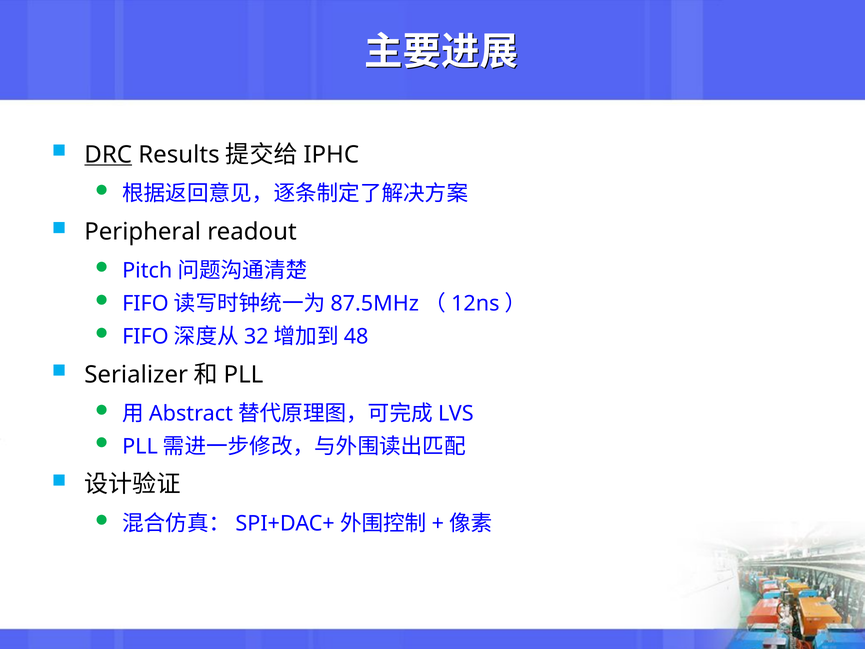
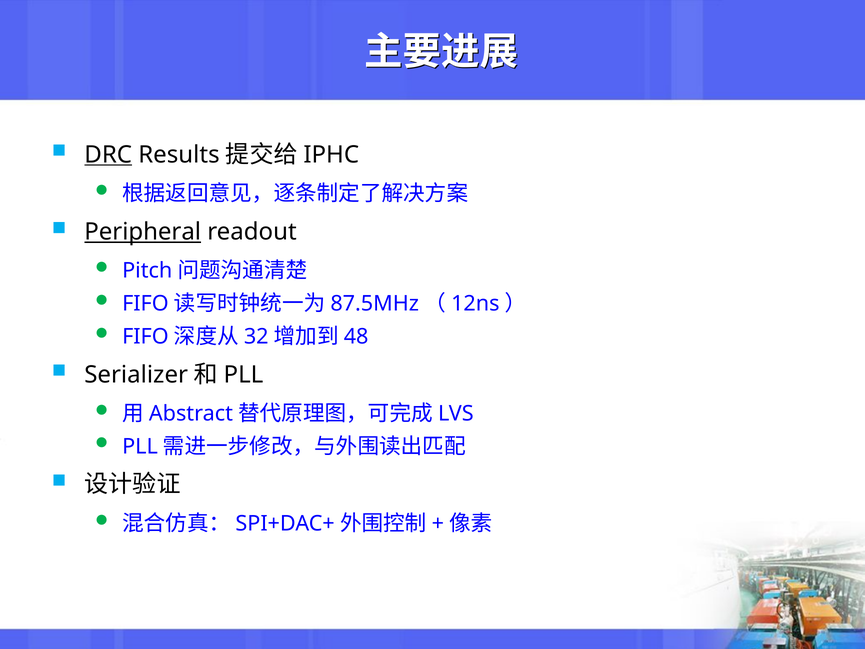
Peripheral underline: none -> present
